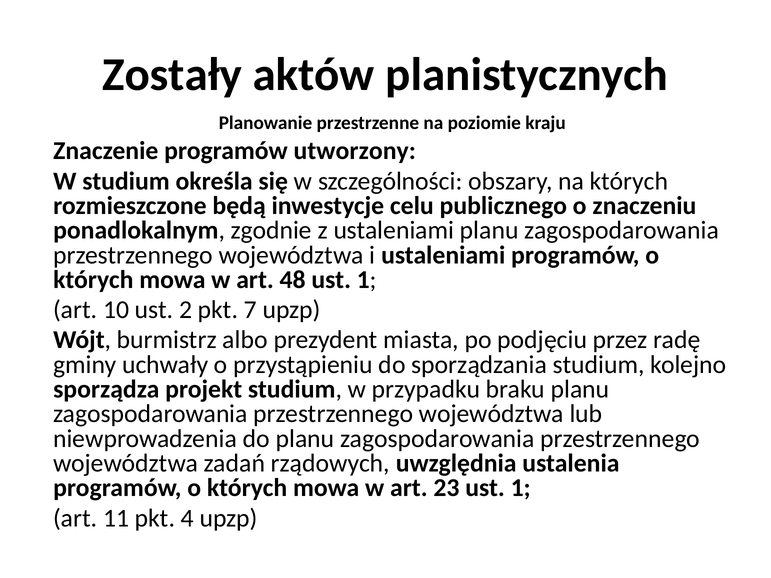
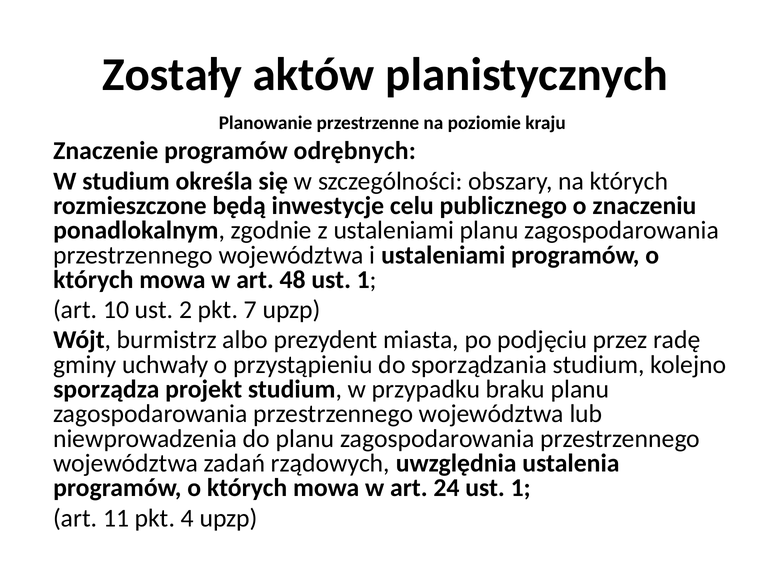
utworzony: utworzony -> odrębnych
23: 23 -> 24
